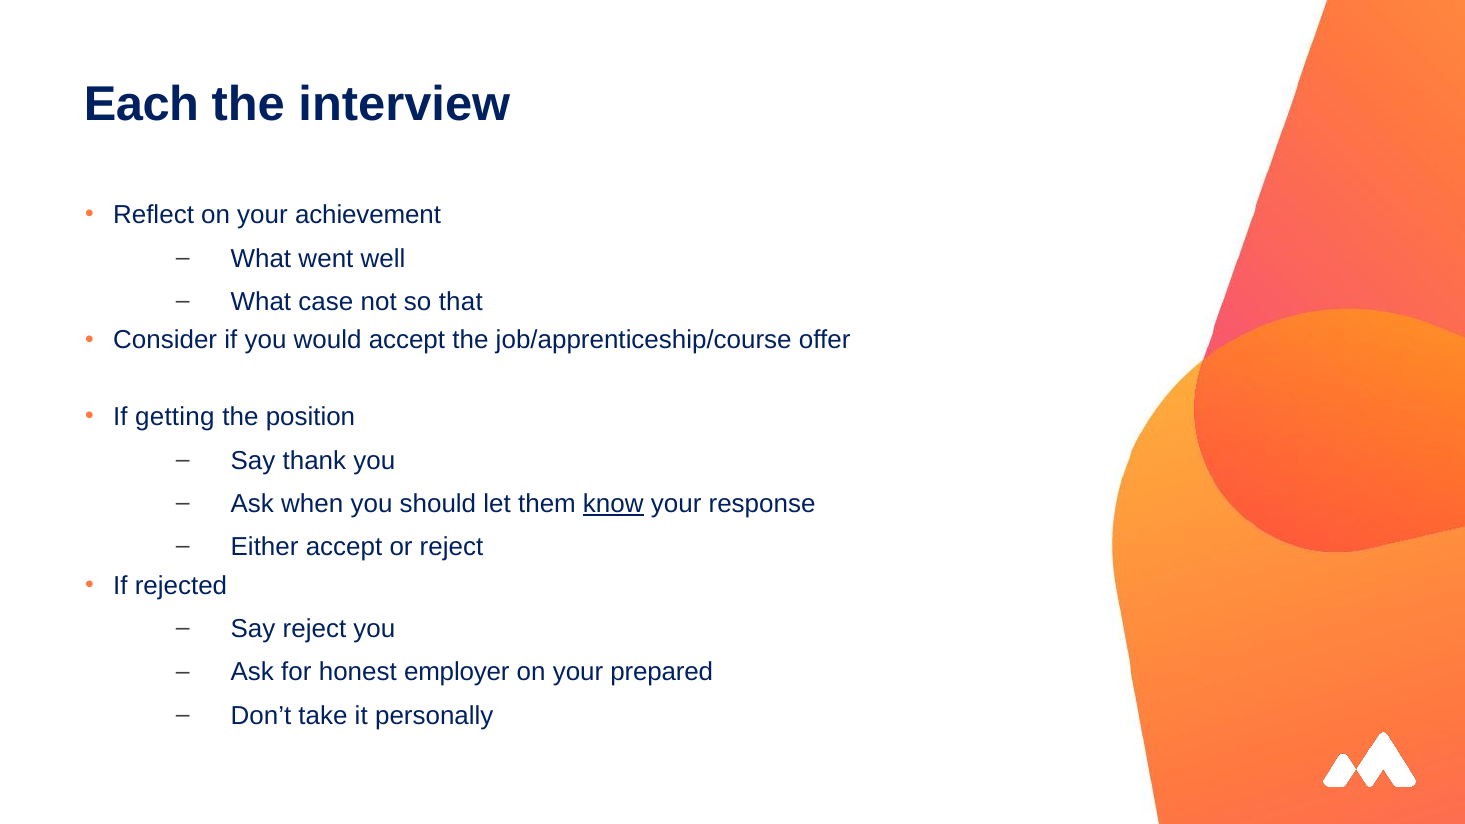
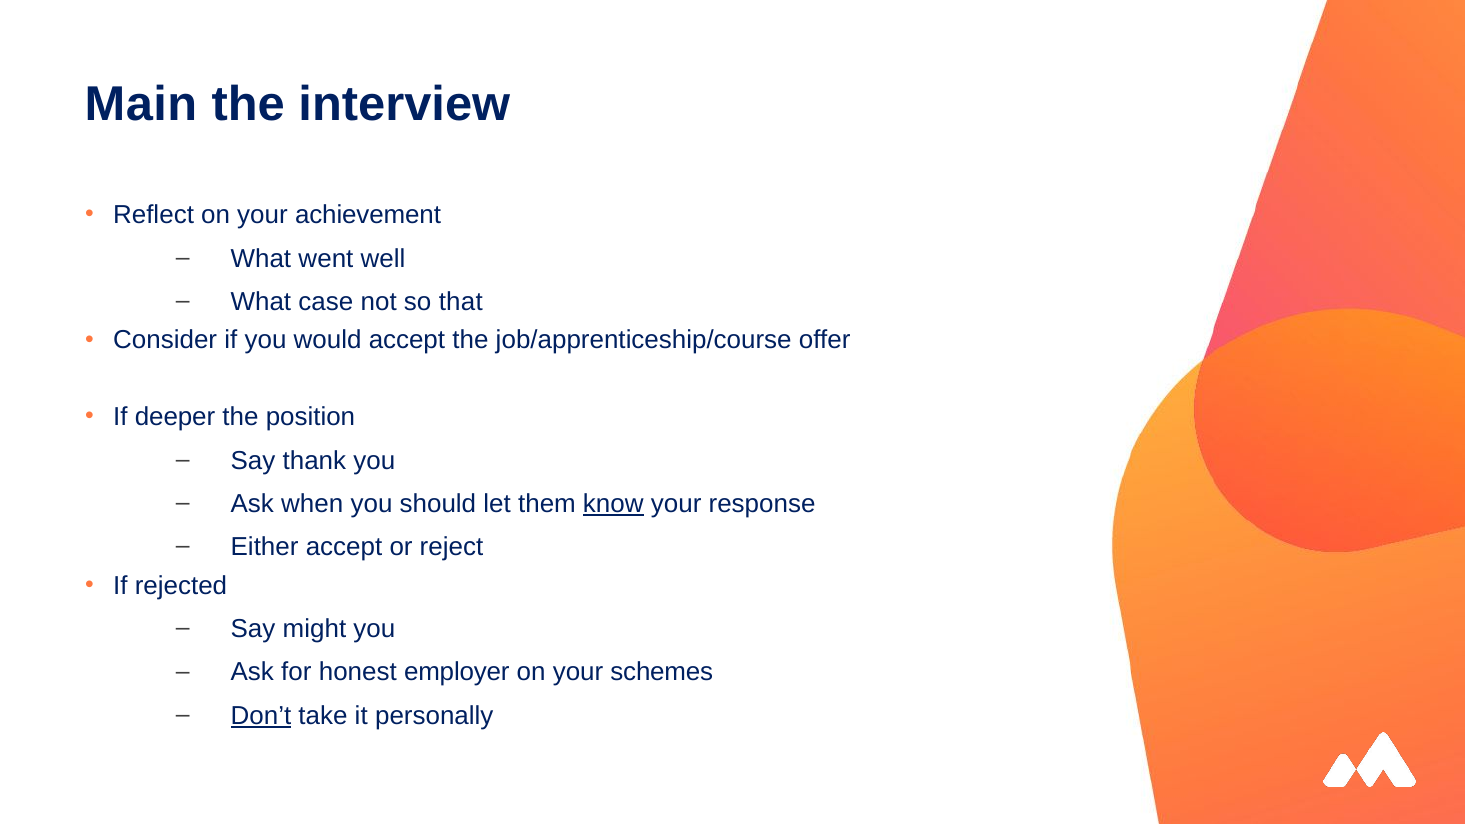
Each: Each -> Main
getting: getting -> deeper
Say reject: reject -> might
prepared: prepared -> schemes
Don’t underline: none -> present
